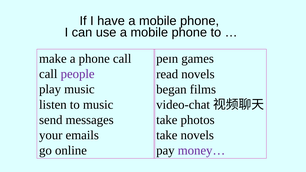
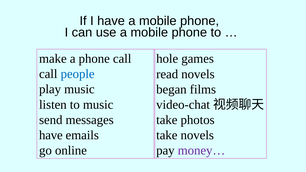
peɪn: peɪn -> hole
people colour: purple -> blue
your at (51, 135): your -> have
